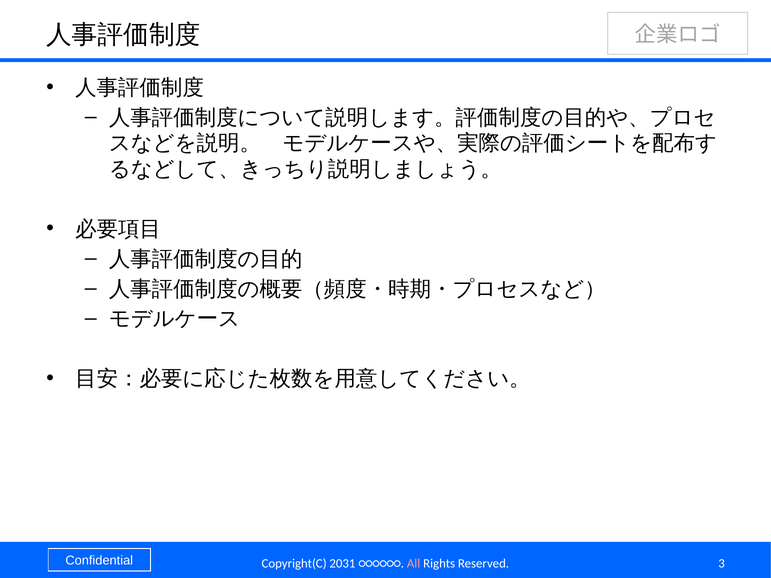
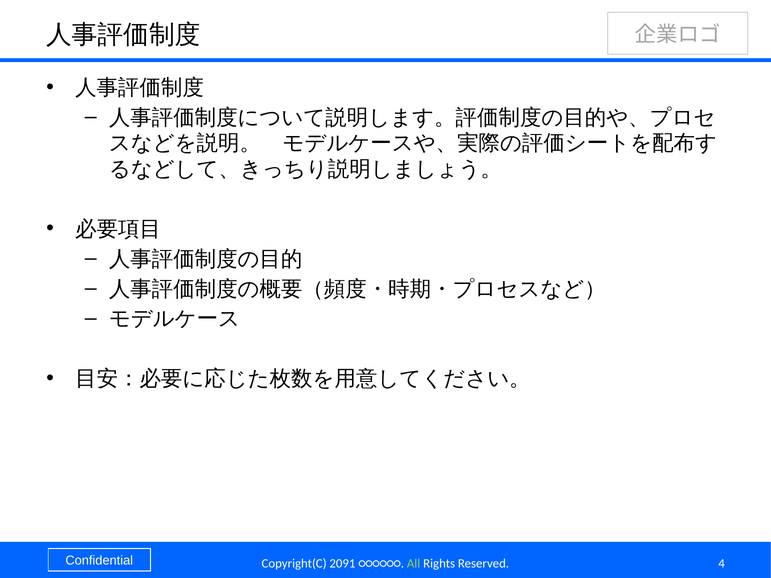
2031: 2031 -> 2091
All colour: pink -> light green
3: 3 -> 4
